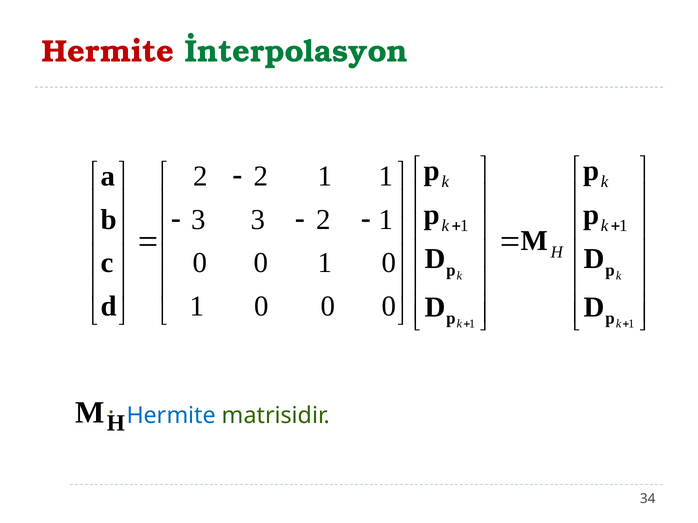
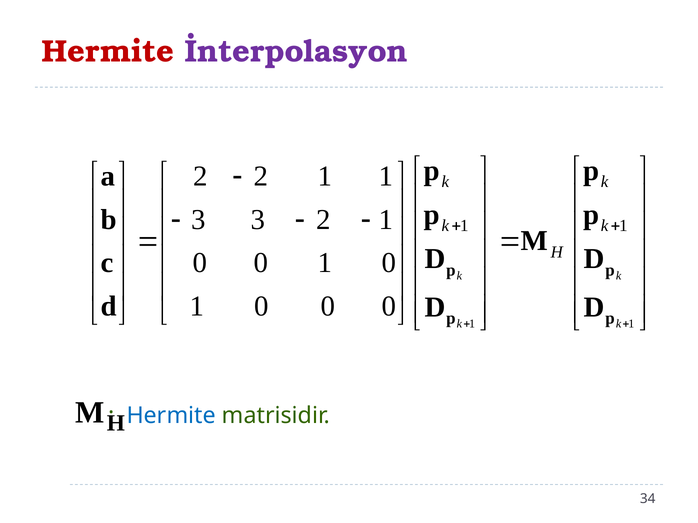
İnterpolasyon colour: green -> purple
